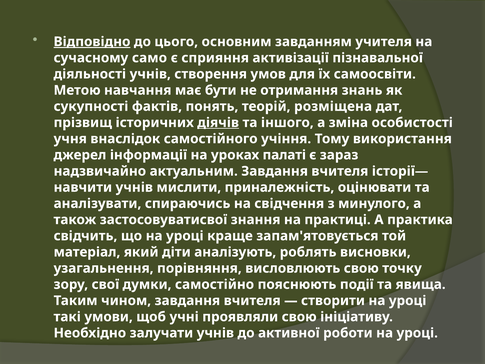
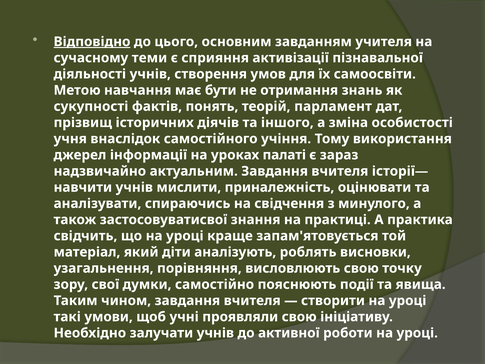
само: само -> теми
розміщена: розміщена -> парламент
діячів underline: present -> none
